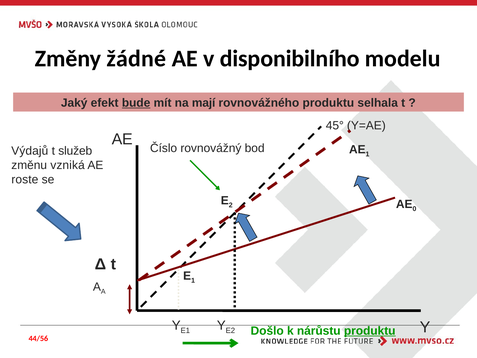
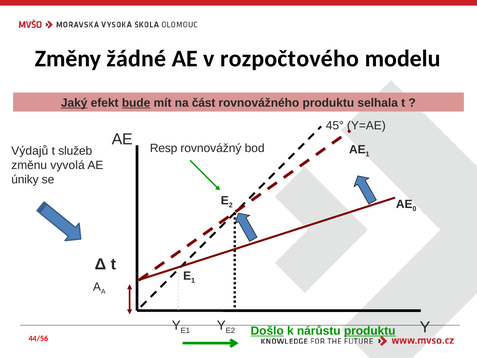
disponibilního: disponibilního -> rozpočtového
Jaký underline: none -> present
mají: mají -> část
Číslo: Číslo -> Resp
vzniká: vzniká -> vyvolá
roste: roste -> úniky
Došlo underline: none -> present
